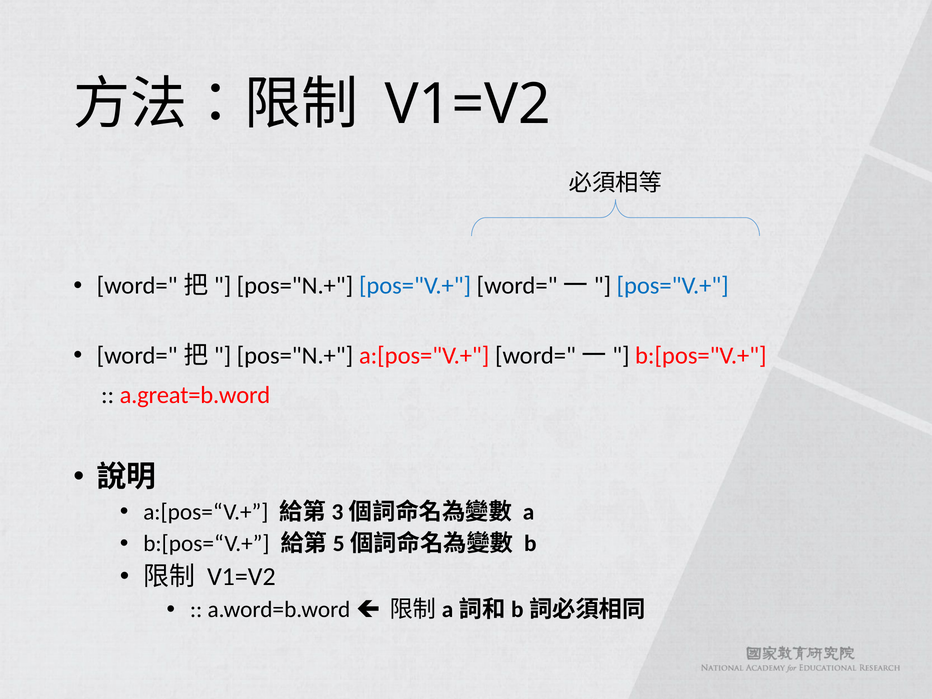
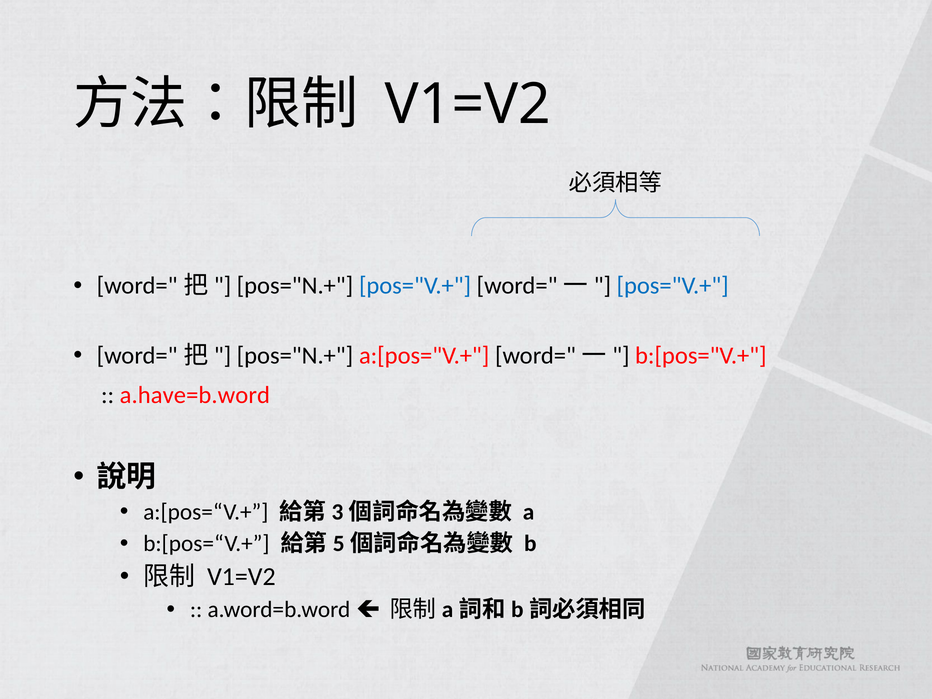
a.great=b.word: a.great=b.word -> a.have=b.word
